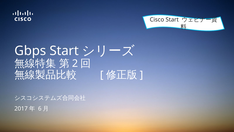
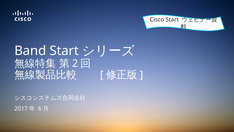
Gbps: Gbps -> Band
